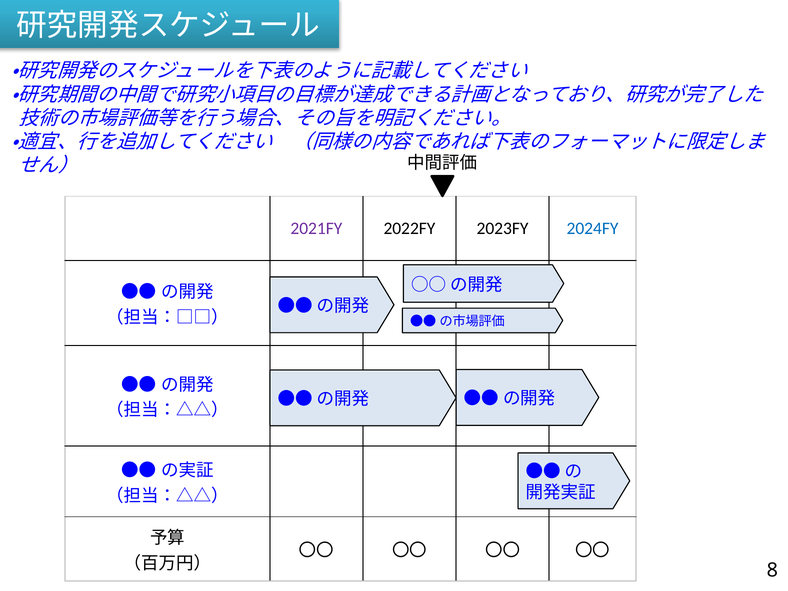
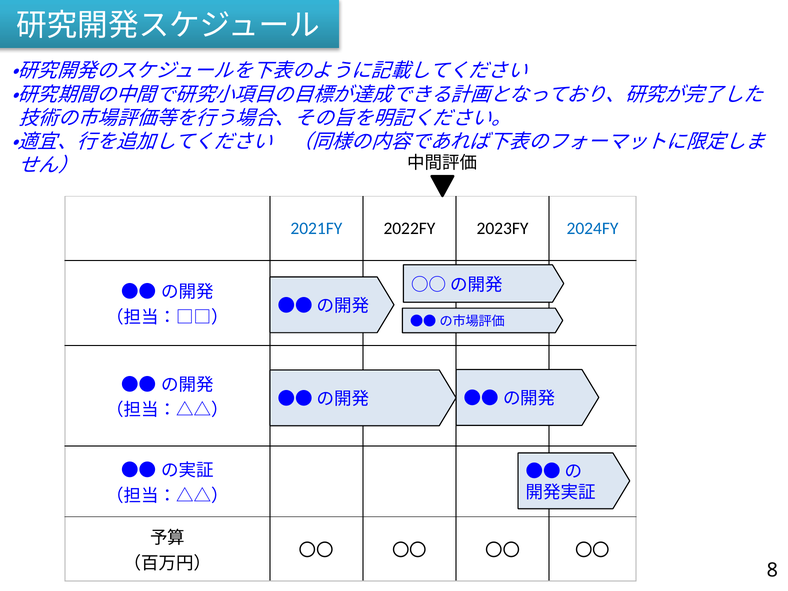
2021FY colour: purple -> blue
